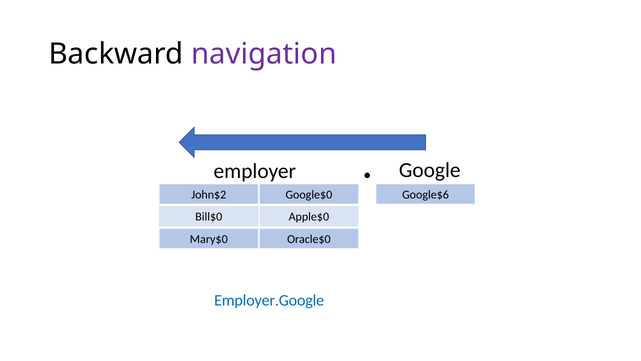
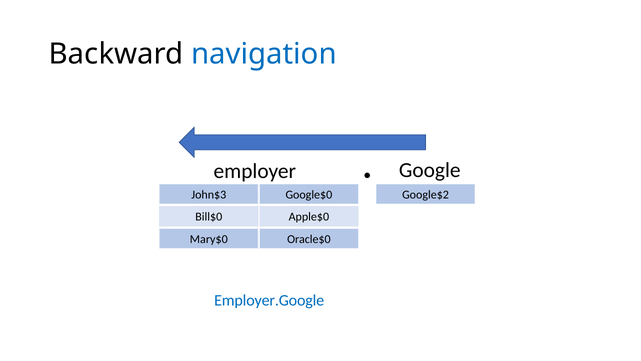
navigation colour: purple -> blue
John$2: John$2 -> John$3
Google$6: Google$6 -> Google$2
